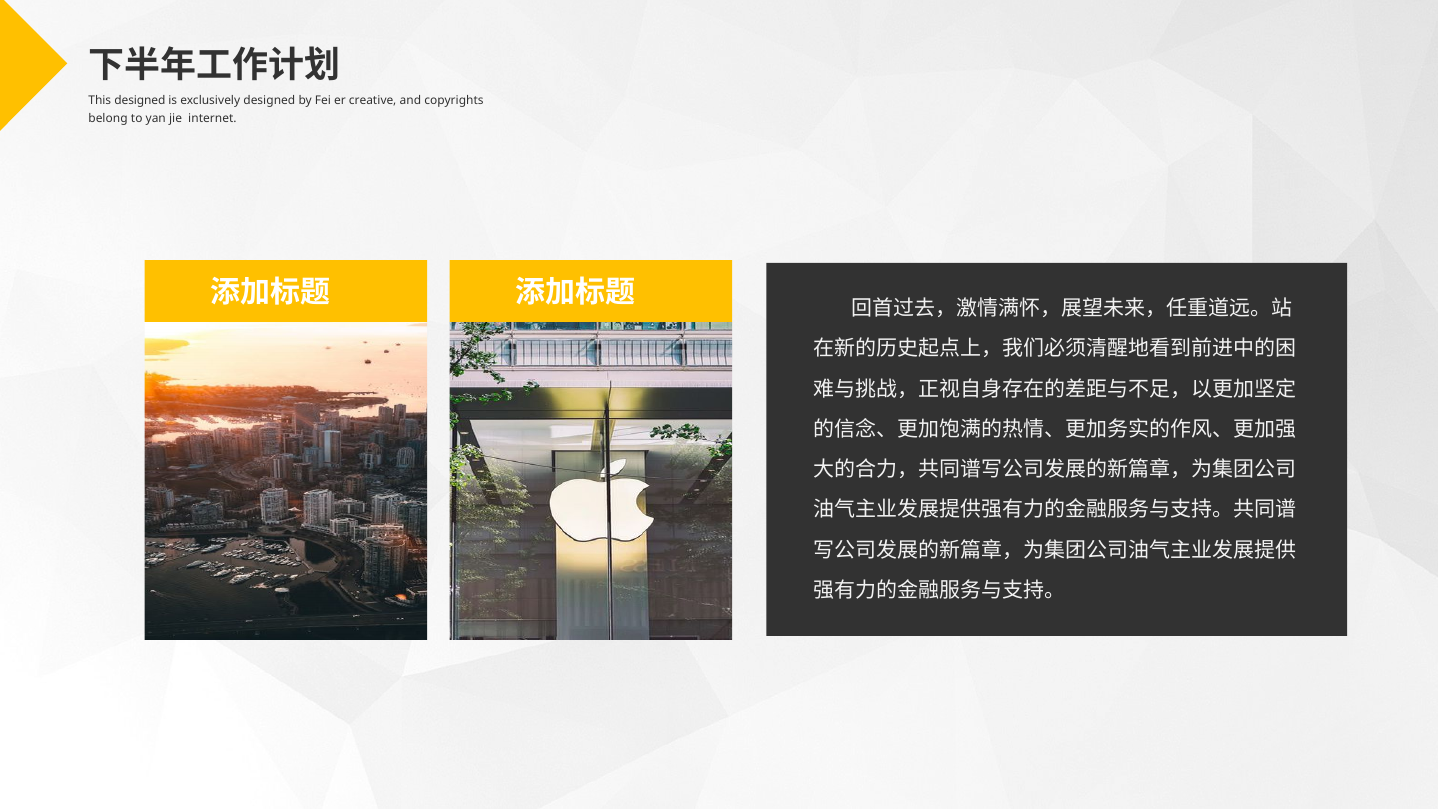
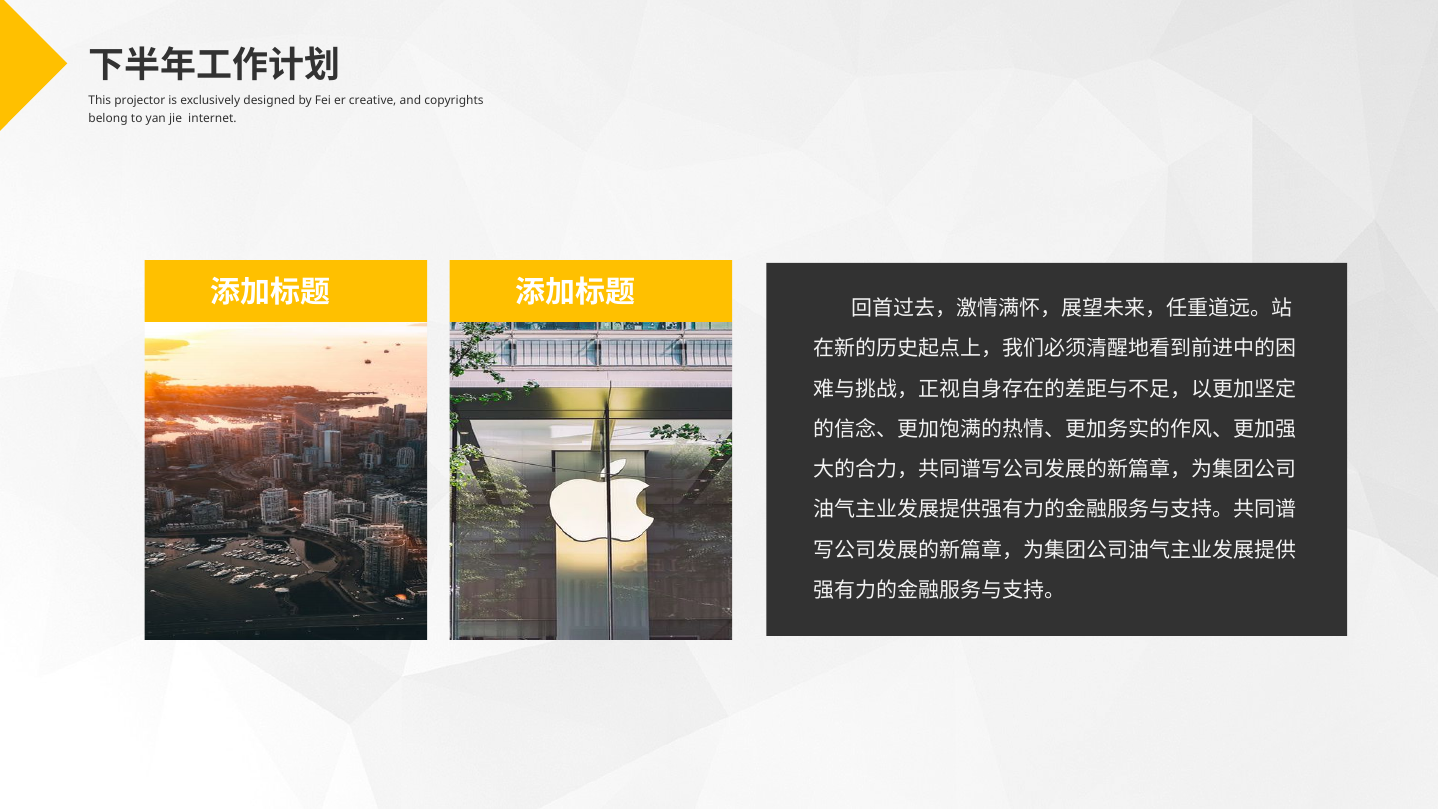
This designed: designed -> projector
